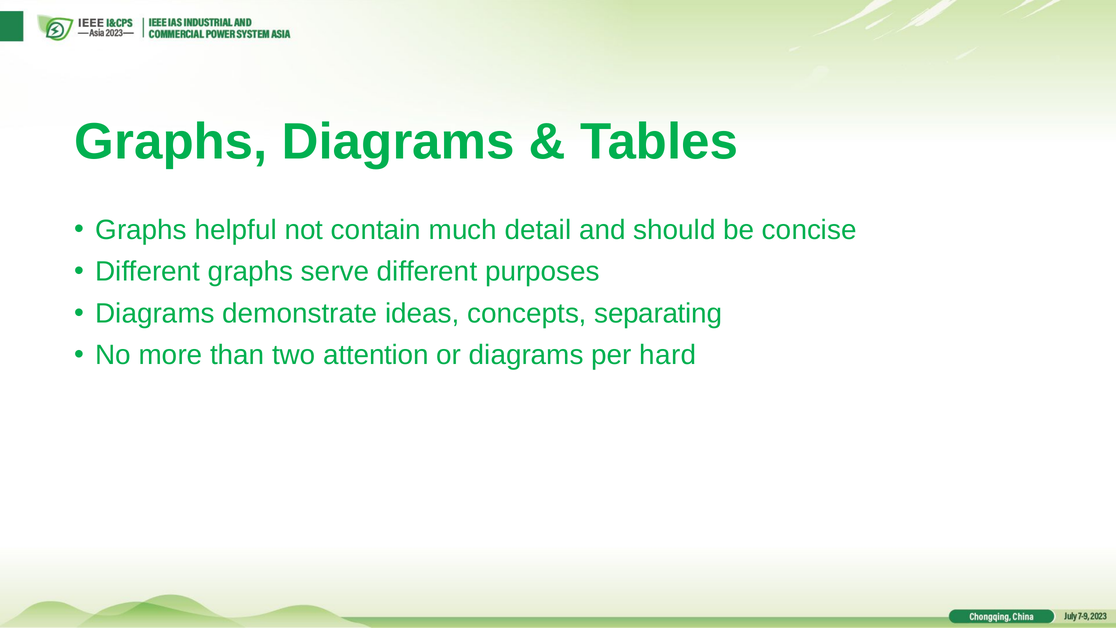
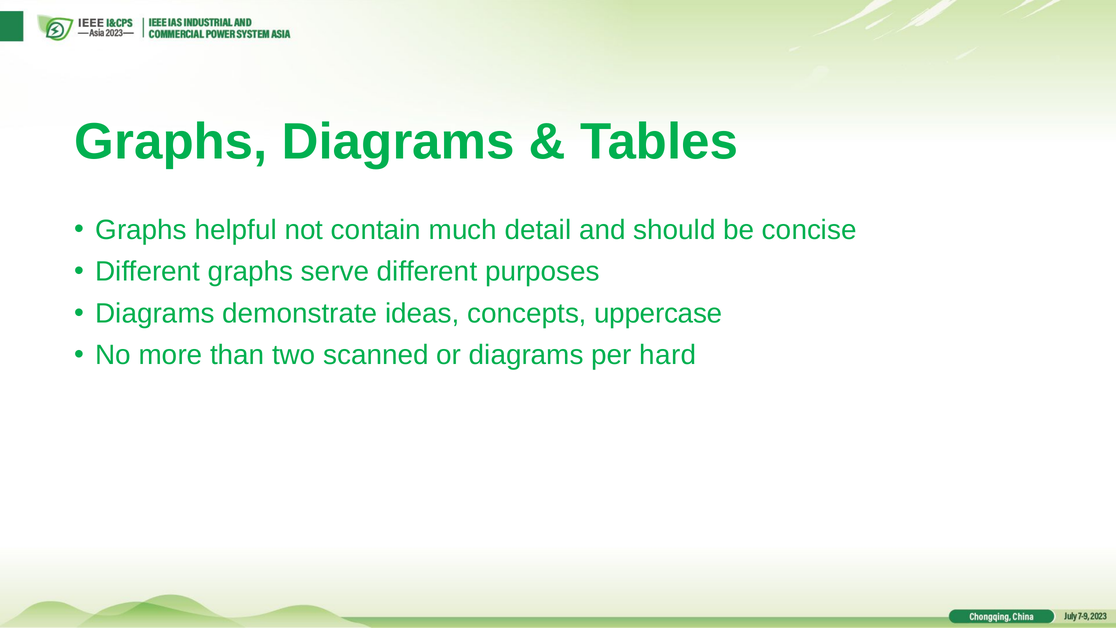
separating: separating -> uppercase
attention: attention -> scanned
